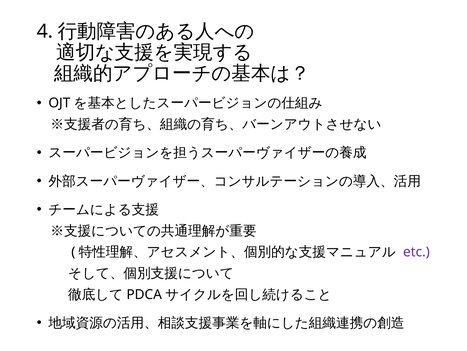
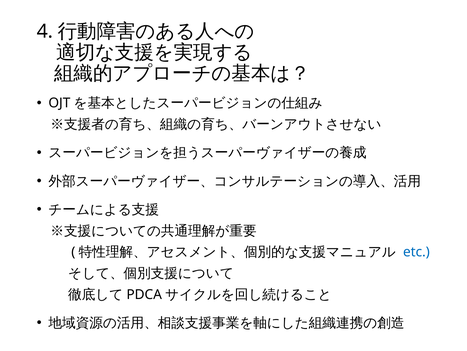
etc colour: purple -> blue
